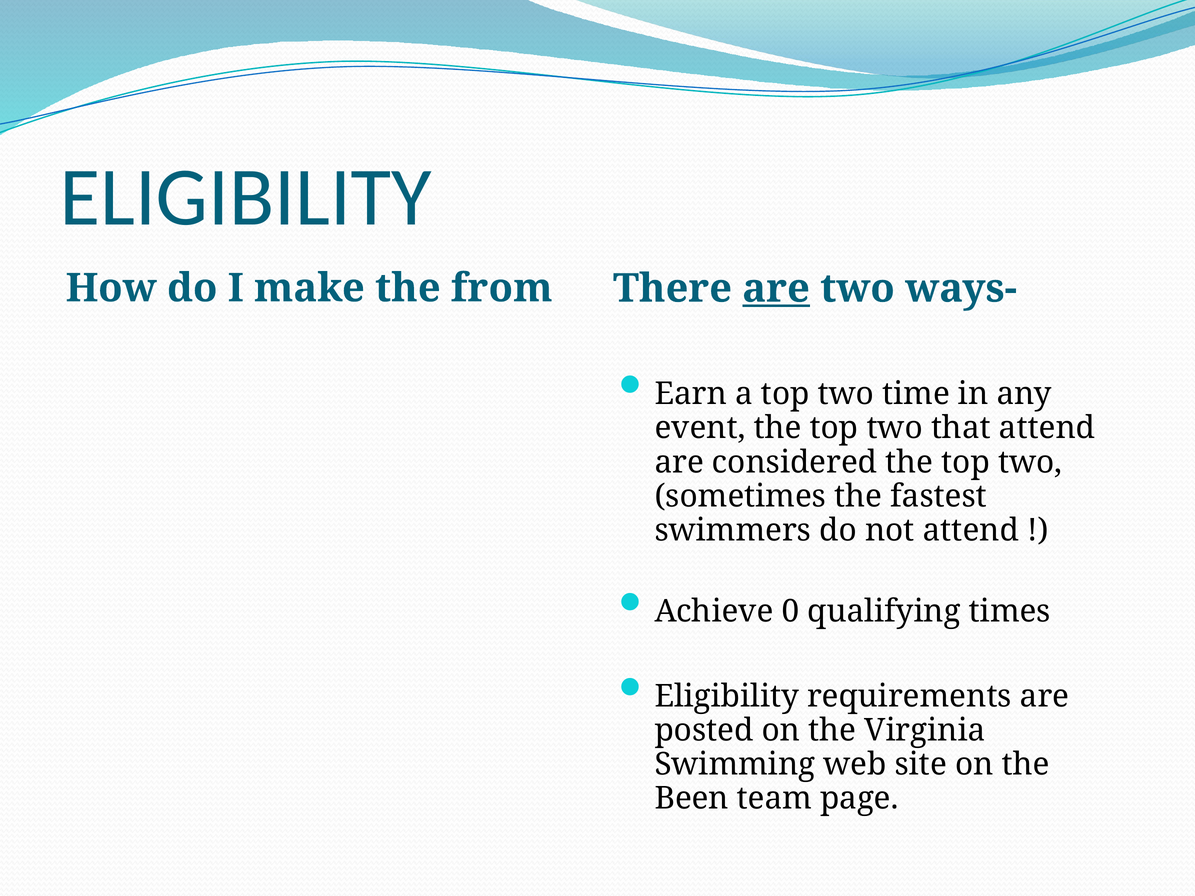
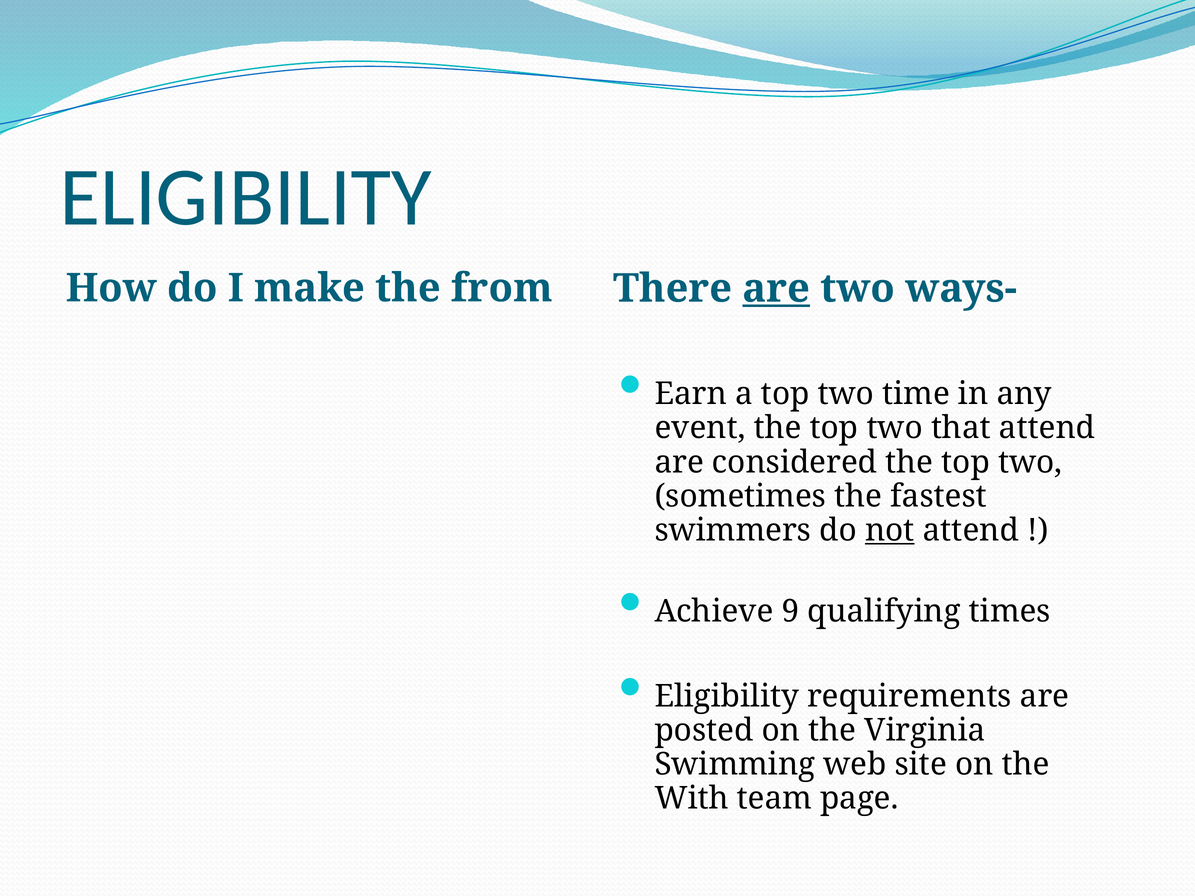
not underline: none -> present
0: 0 -> 9
Been: Been -> With
